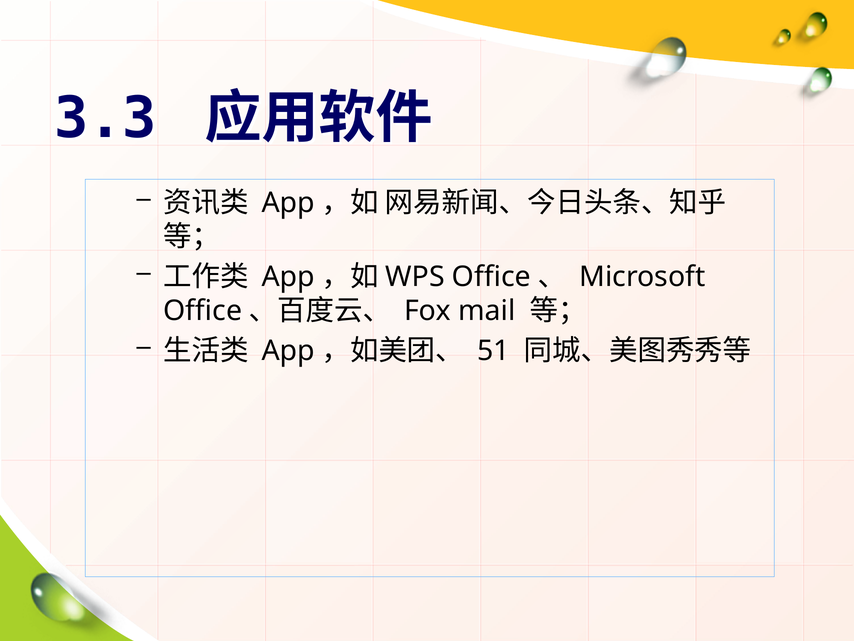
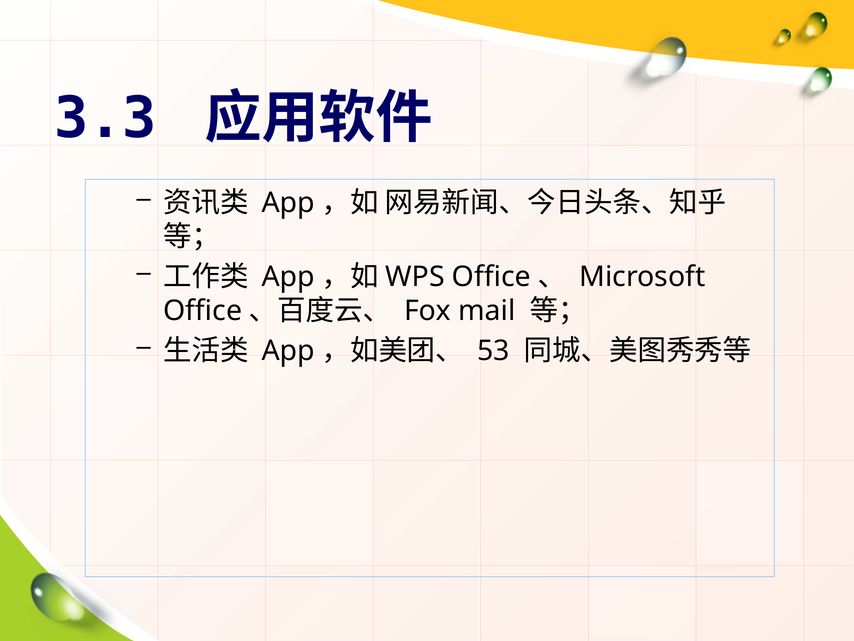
51: 51 -> 53
